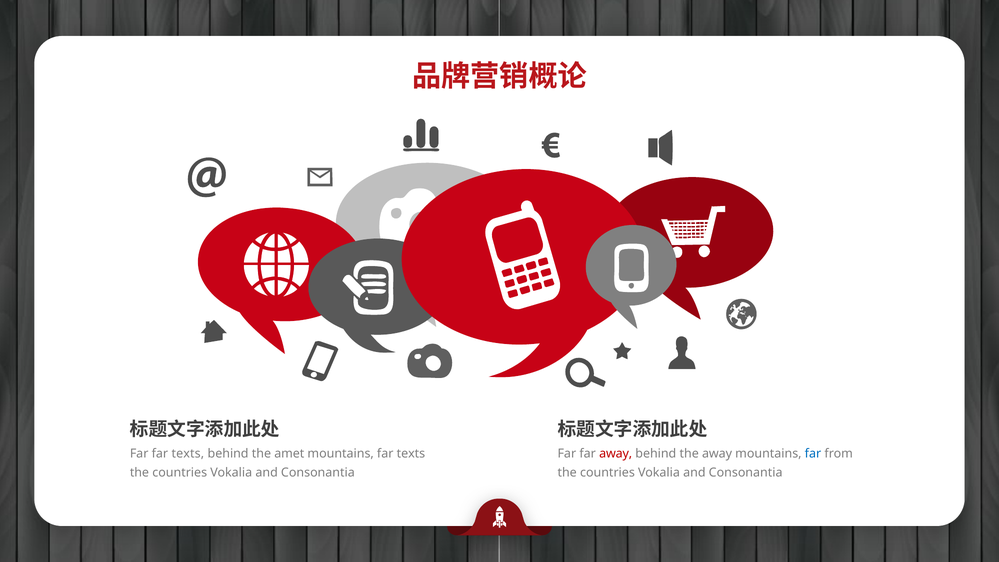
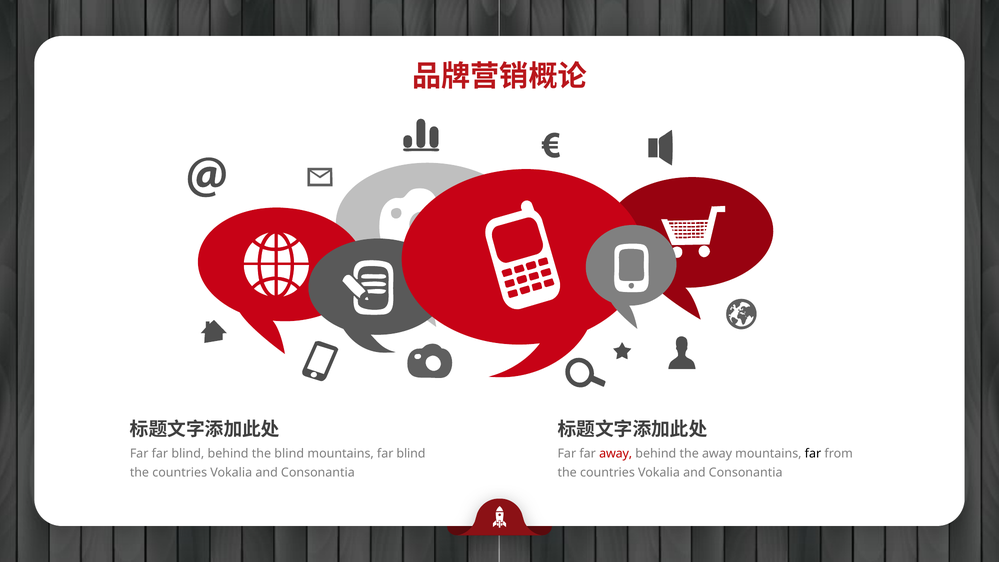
Far far texts: texts -> blind
the amet: amet -> blind
mountains far texts: texts -> blind
far at (813, 454) colour: blue -> black
